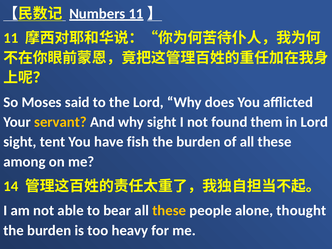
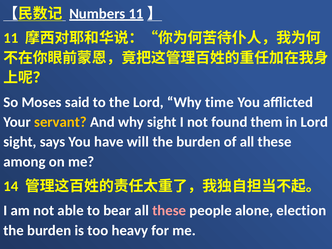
does: does -> time
tent: tent -> says
fish: fish -> will
these at (169, 211) colour: yellow -> pink
thought: thought -> election
